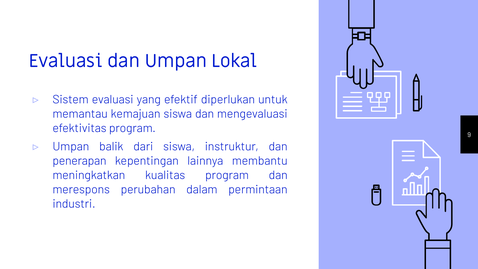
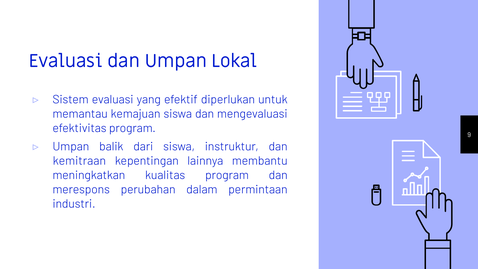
penerapan: penerapan -> kemitraan
